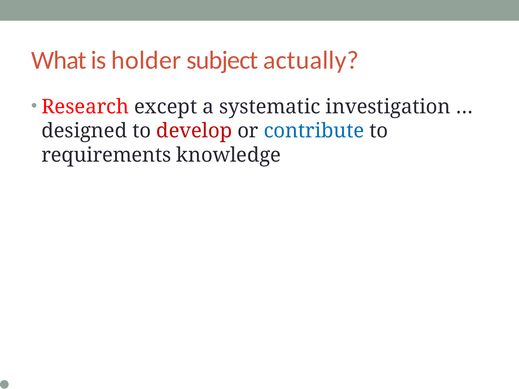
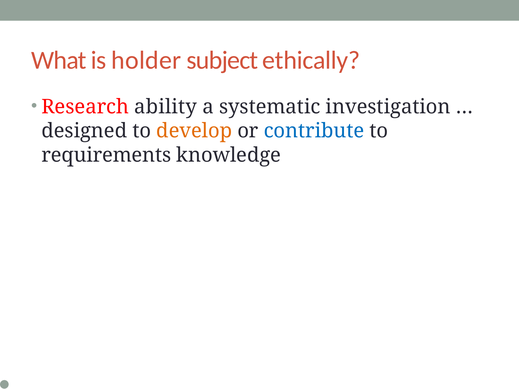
actually: actually -> ethically
except: except -> ability
develop colour: red -> orange
